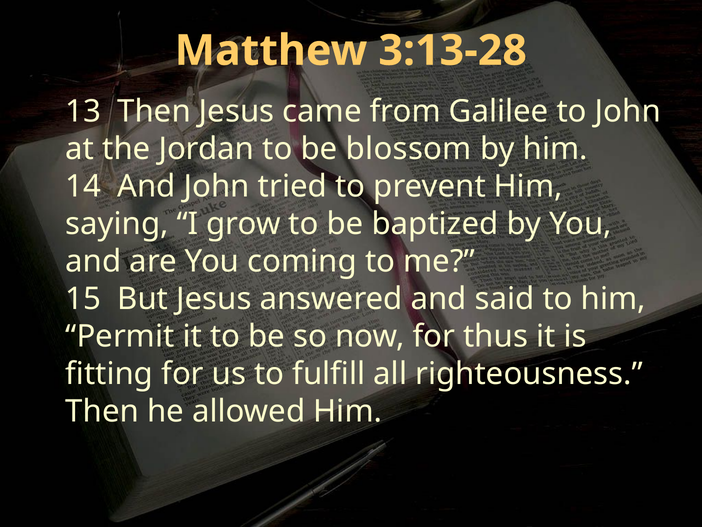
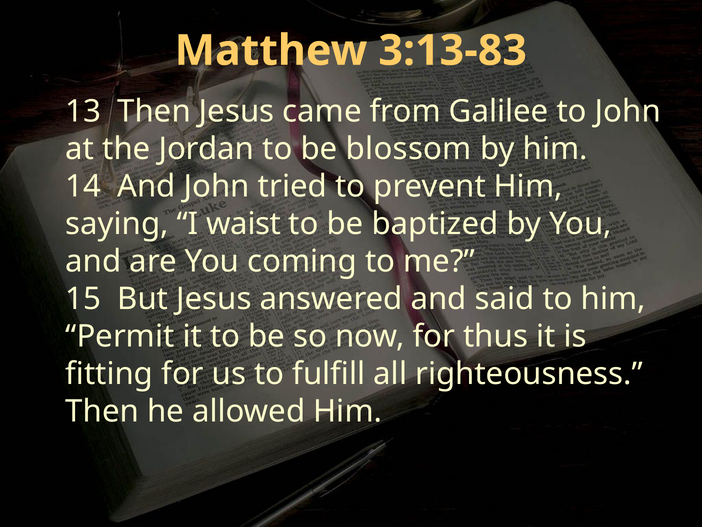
3:13-28: 3:13-28 -> 3:13-83
grow: grow -> waist
